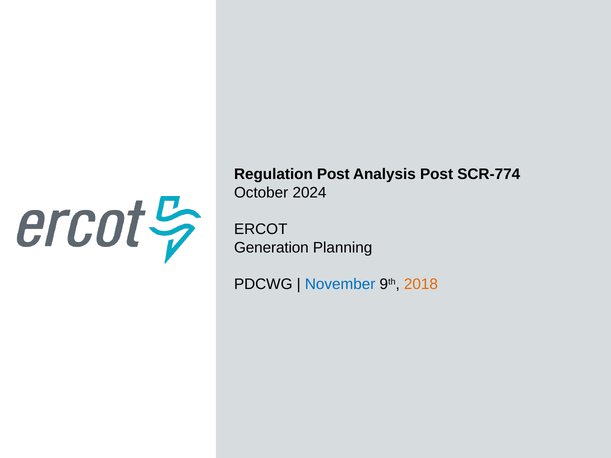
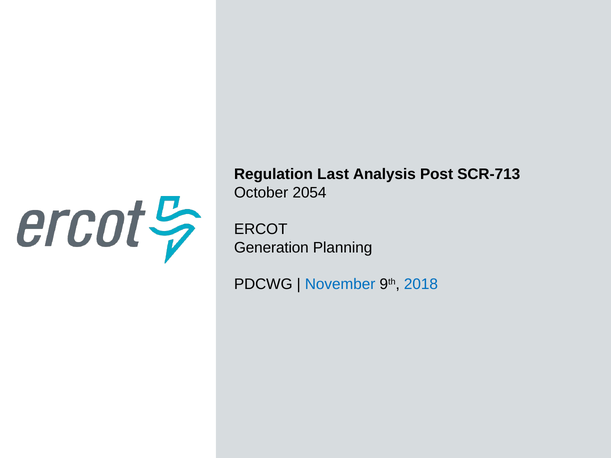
Regulation Post: Post -> Last
SCR-774: SCR-774 -> SCR-713
2024: 2024 -> 2054
2018 colour: orange -> blue
